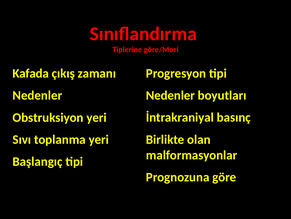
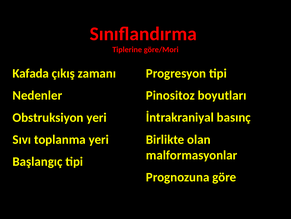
Nedenler at (170, 95): Nedenler -> Pinositoz
